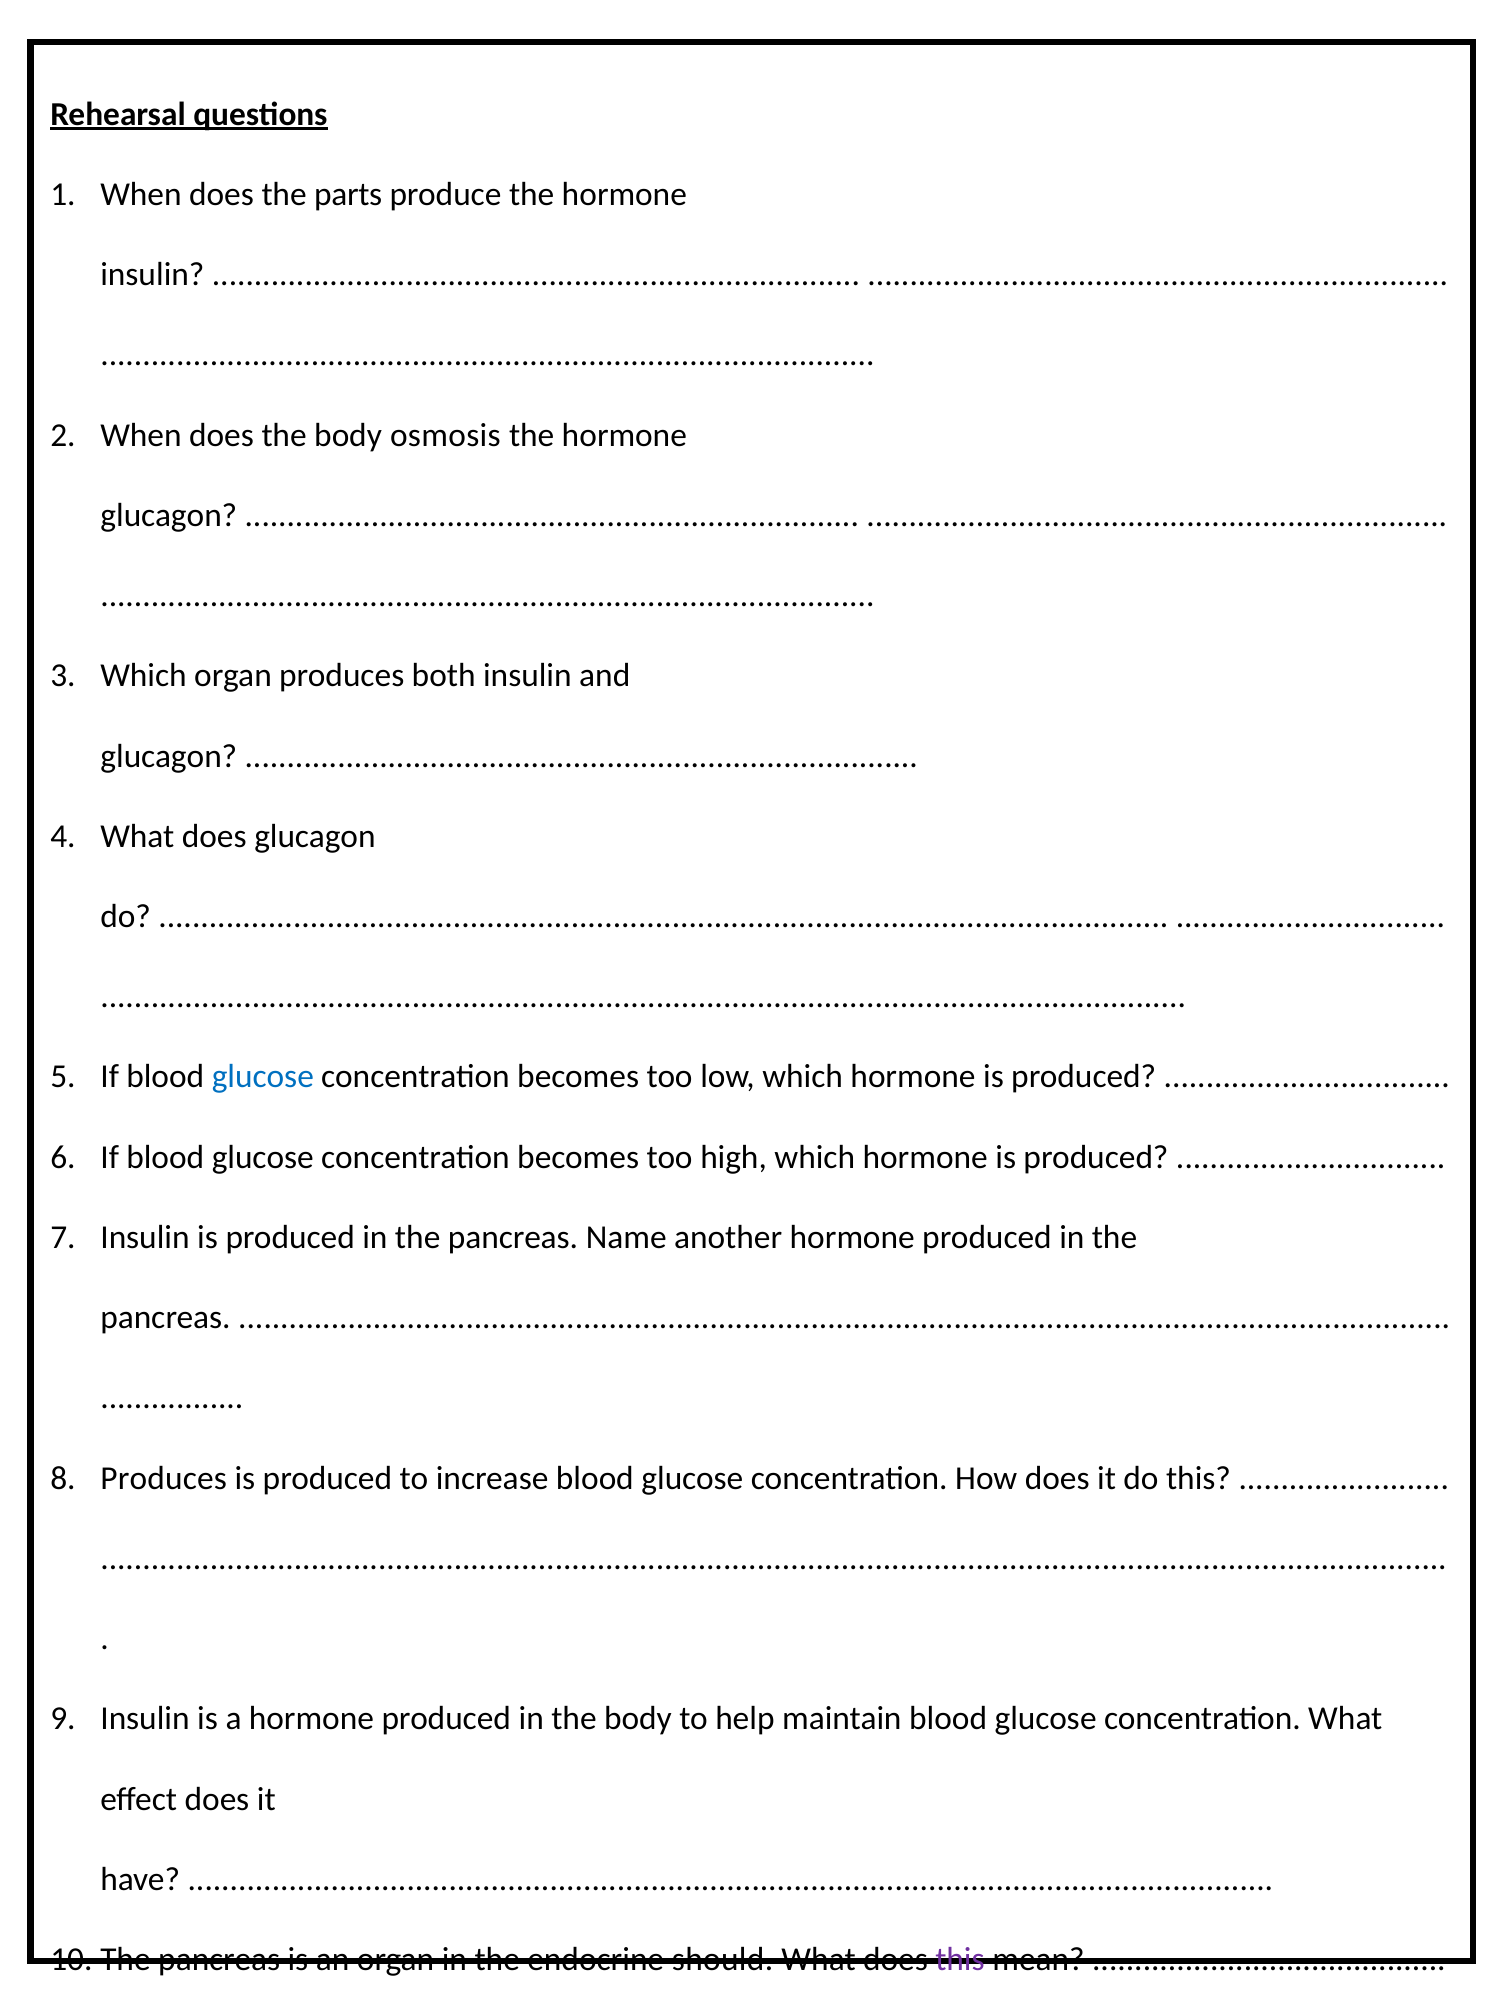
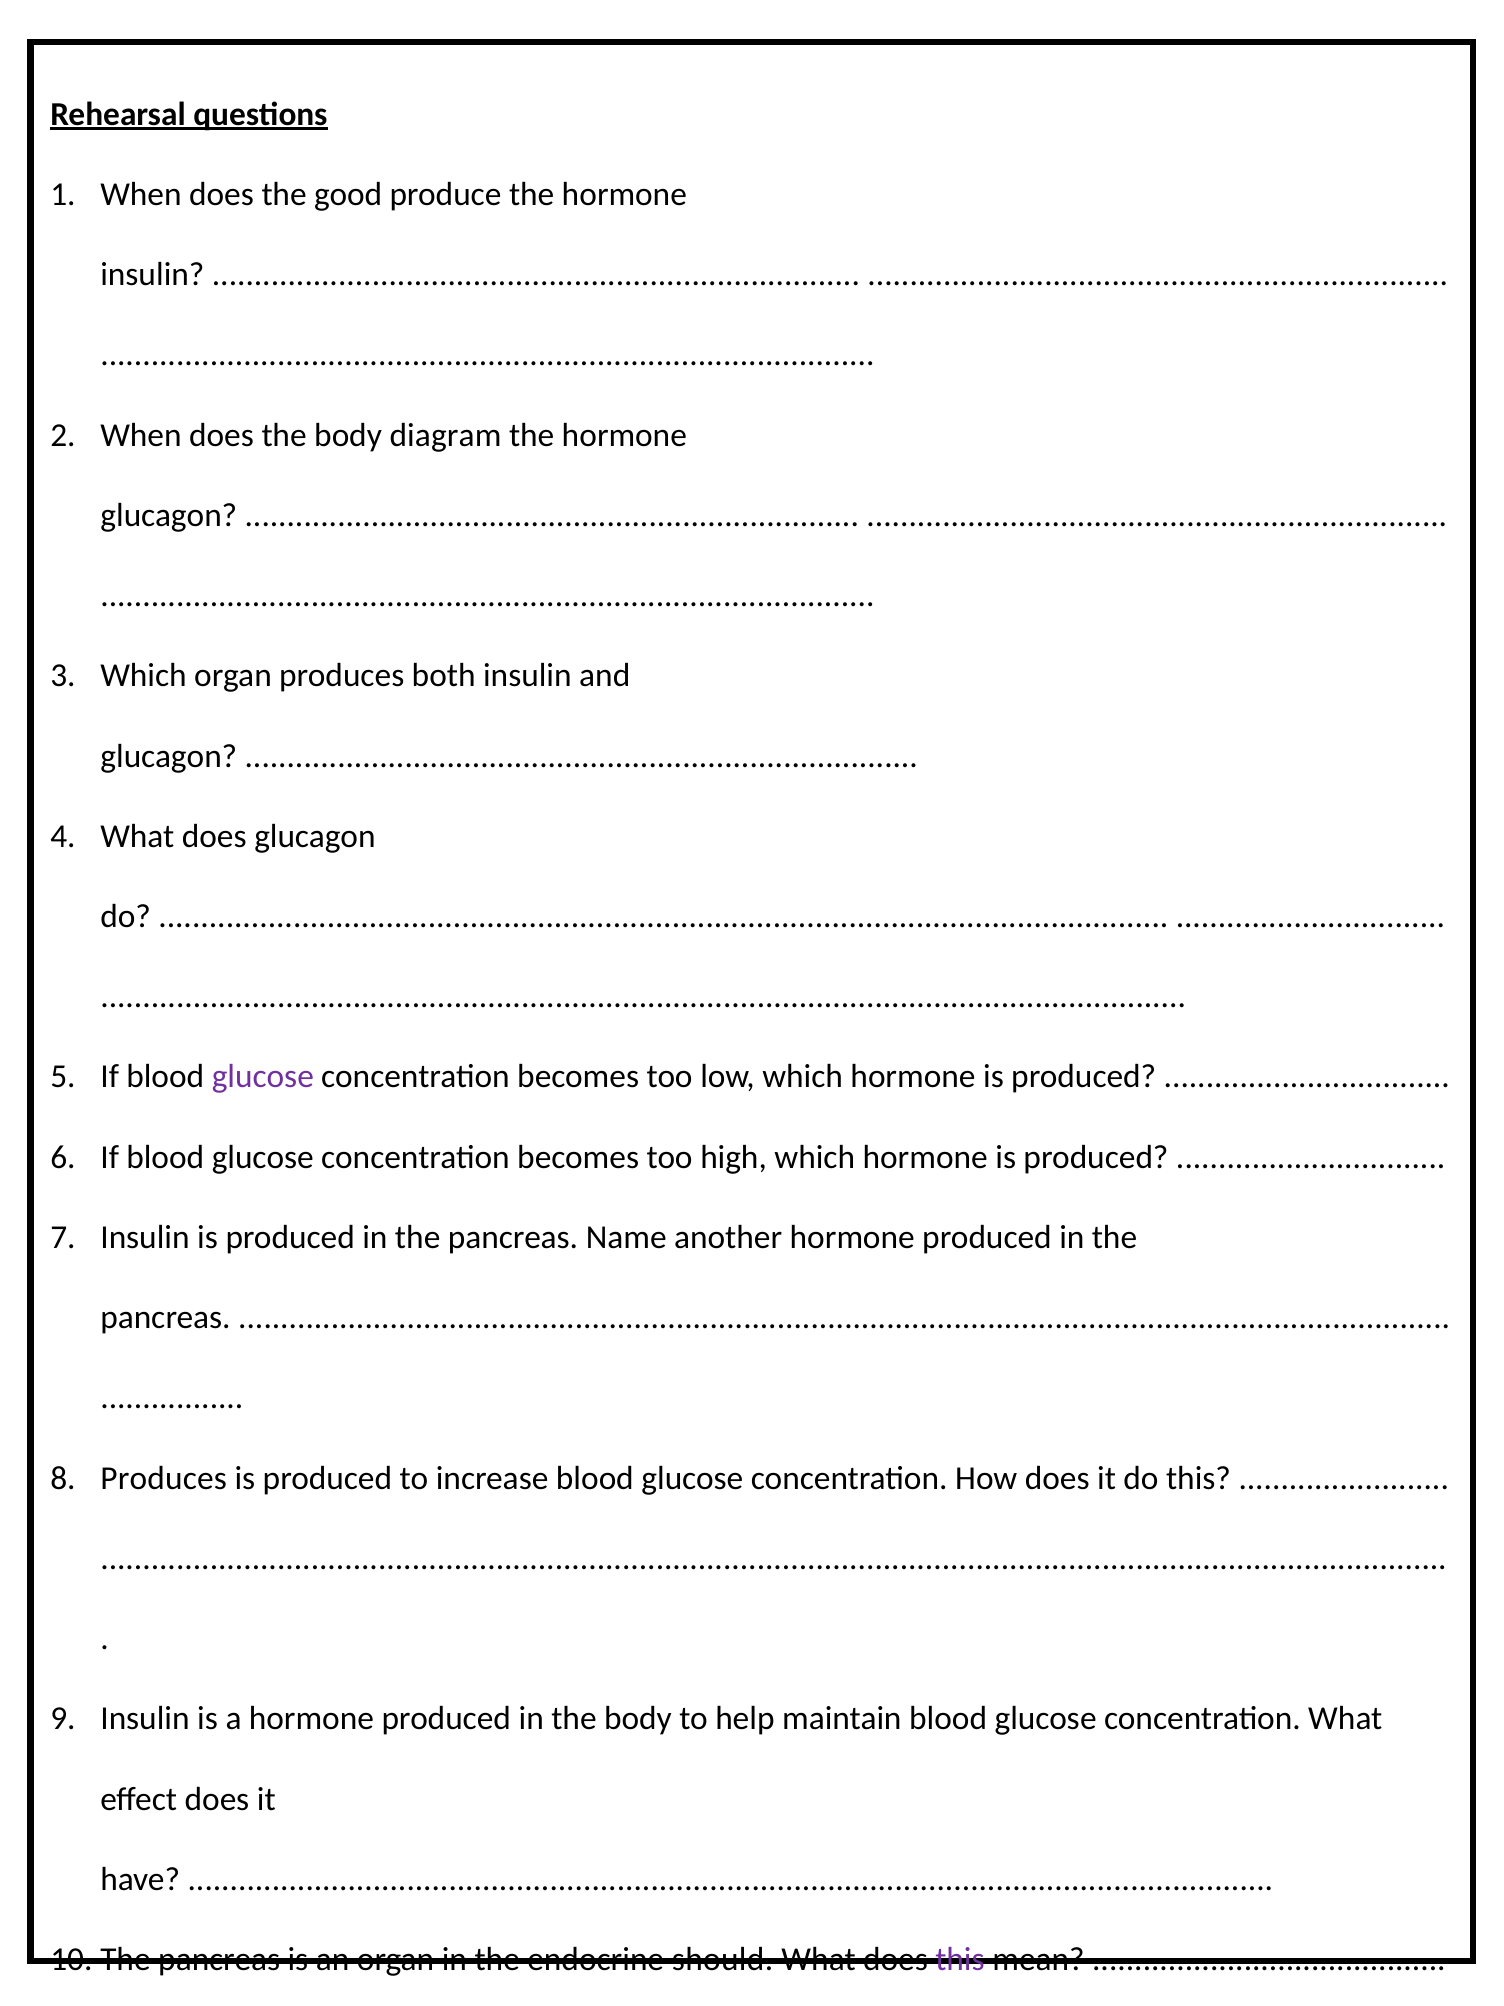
parts: parts -> good
osmosis: osmosis -> diagram
glucose at (263, 1077) colour: blue -> purple
